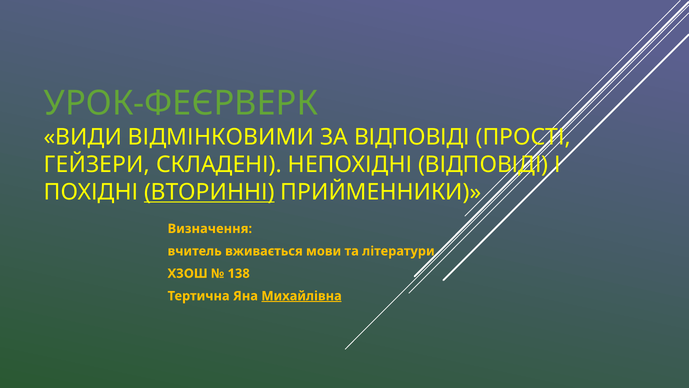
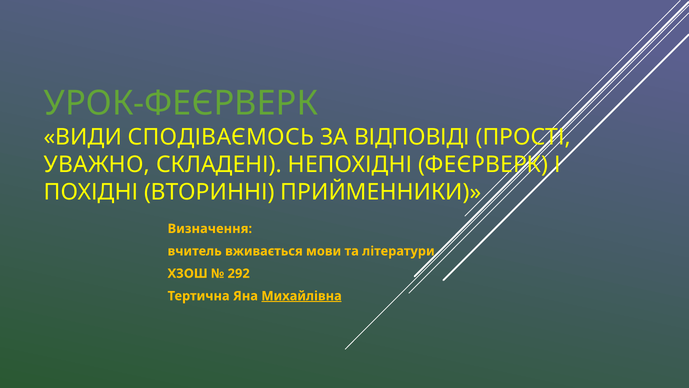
ВІДМІНКОВИМИ: ВІДМІНКОВИМИ -> СПОДІВАЄМОСЬ
ГЕЙЗЕРИ: ГЕЙЗЕРИ -> УВАЖНО
НЕПОХІДНІ ВІДПОВІДІ: ВІДПОВІДІ -> ФЕЄРВЕРК
ВТОРИННІ underline: present -> none
138: 138 -> 292
